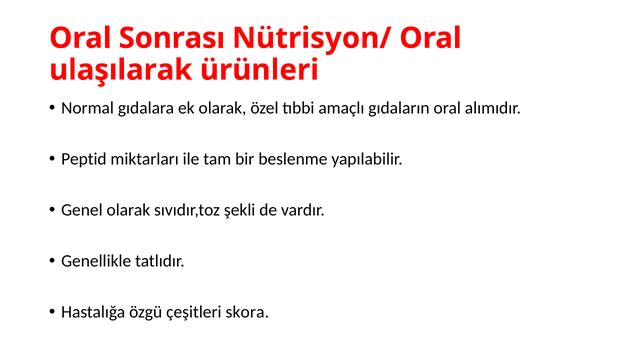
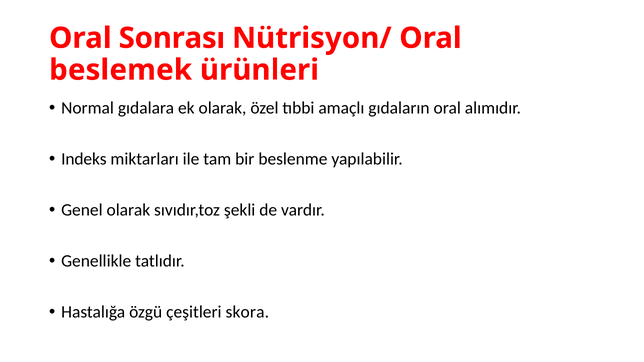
ulaşılarak: ulaşılarak -> beslemek
Peptid: Peptid -> Indeks
